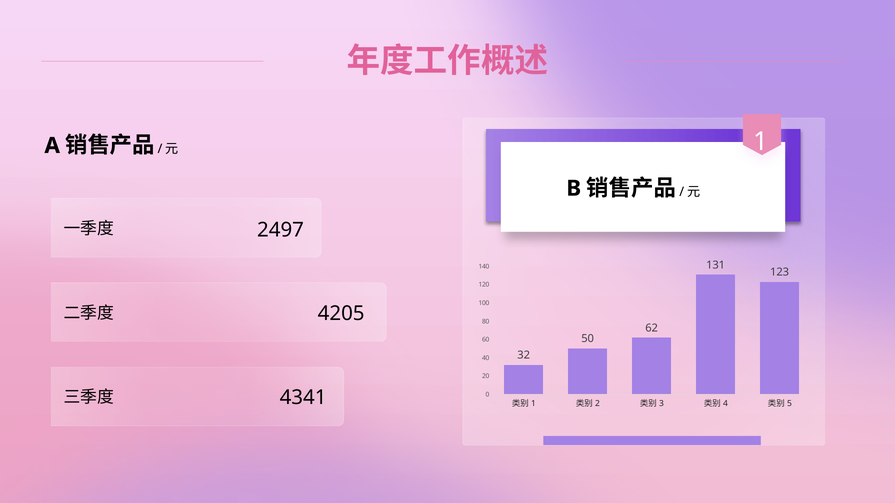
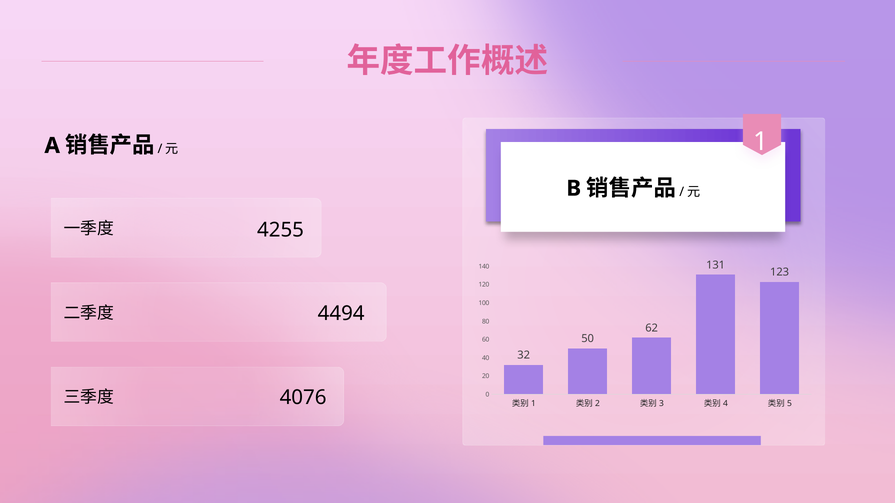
2497: 2497 -> 4255
4205: 4205 -> 4494
4341: 4341 -> 4076
